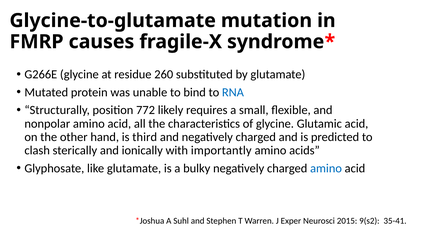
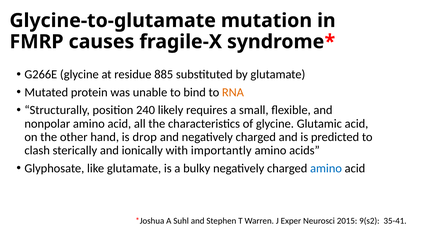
260: 260 -> 885
RNA colour: blue -> orange
772: 772 -> 240
third: third -> drop
